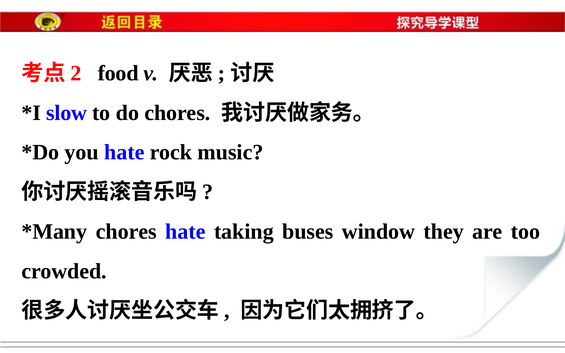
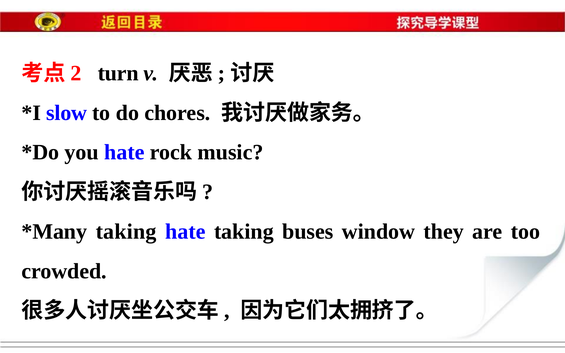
food: food -> turn
chores at (126, 232): chores -> taking
